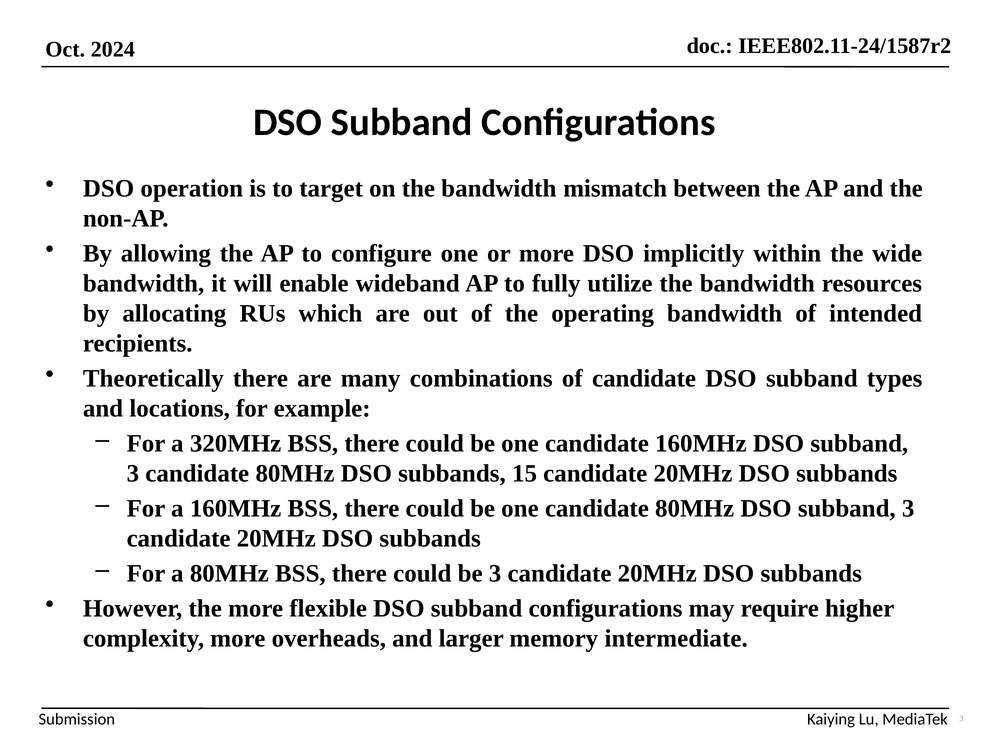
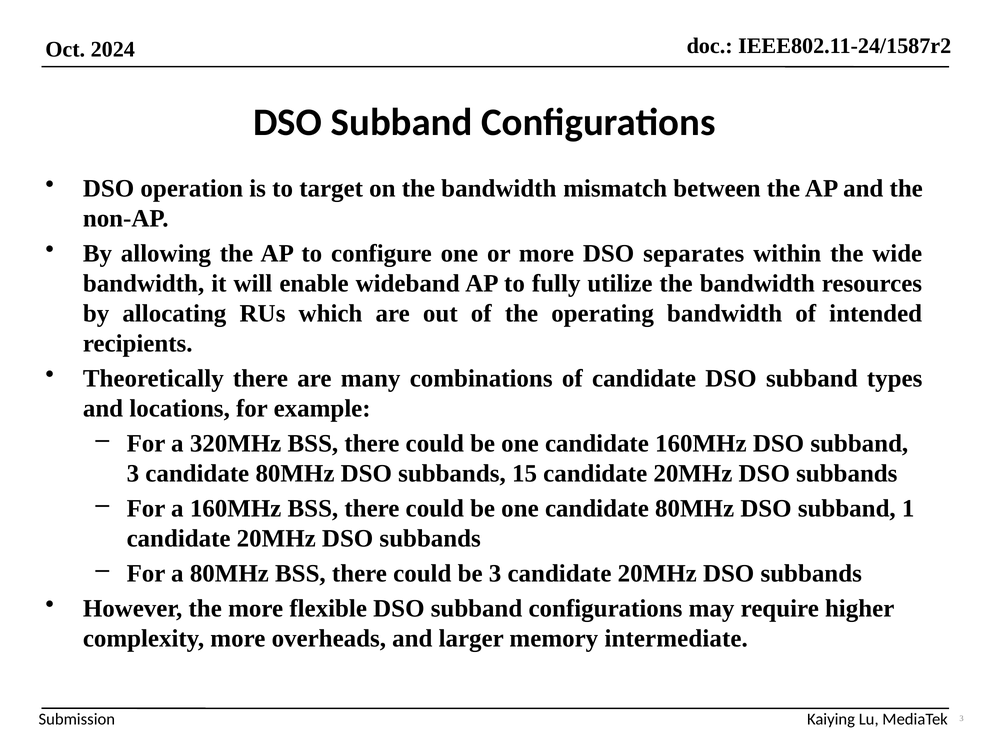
implicitly: implicitly -> separates
80MHz DSO subband 3: 3 -> 1
